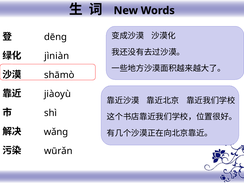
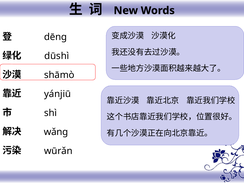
jìniàn: jìniàn -> dūshì
jiàoyù: jiàoyù -> yánjiū
